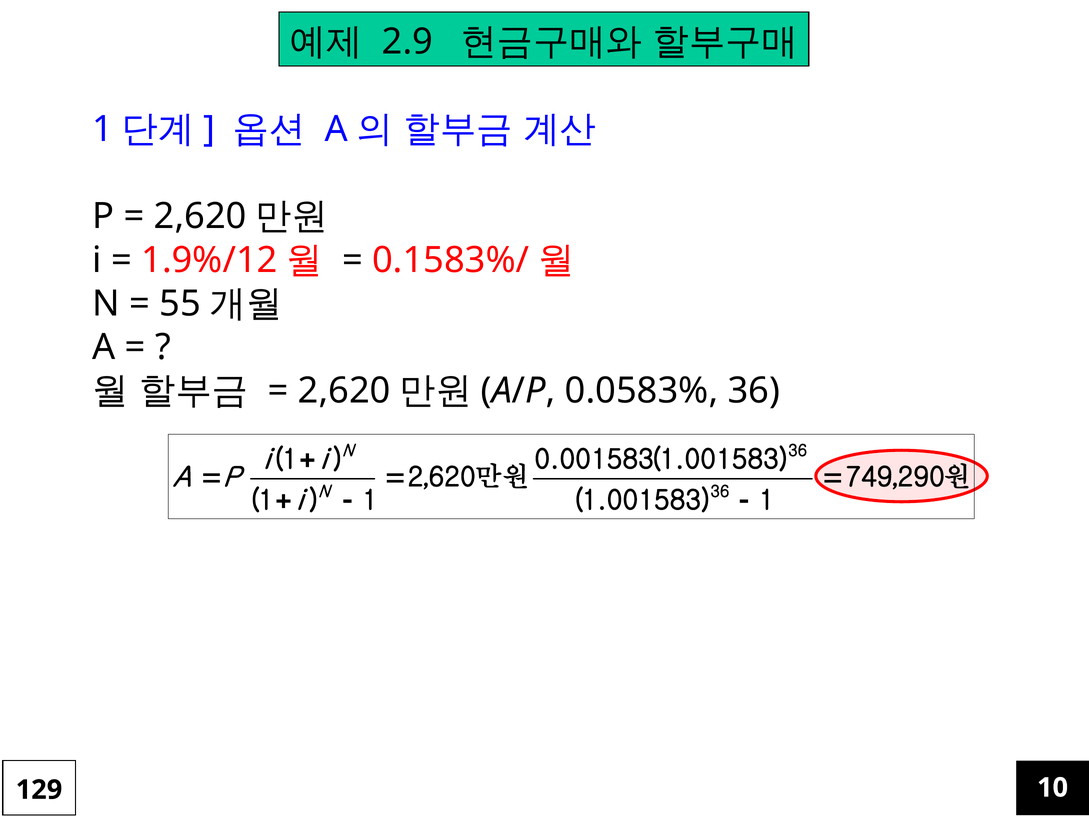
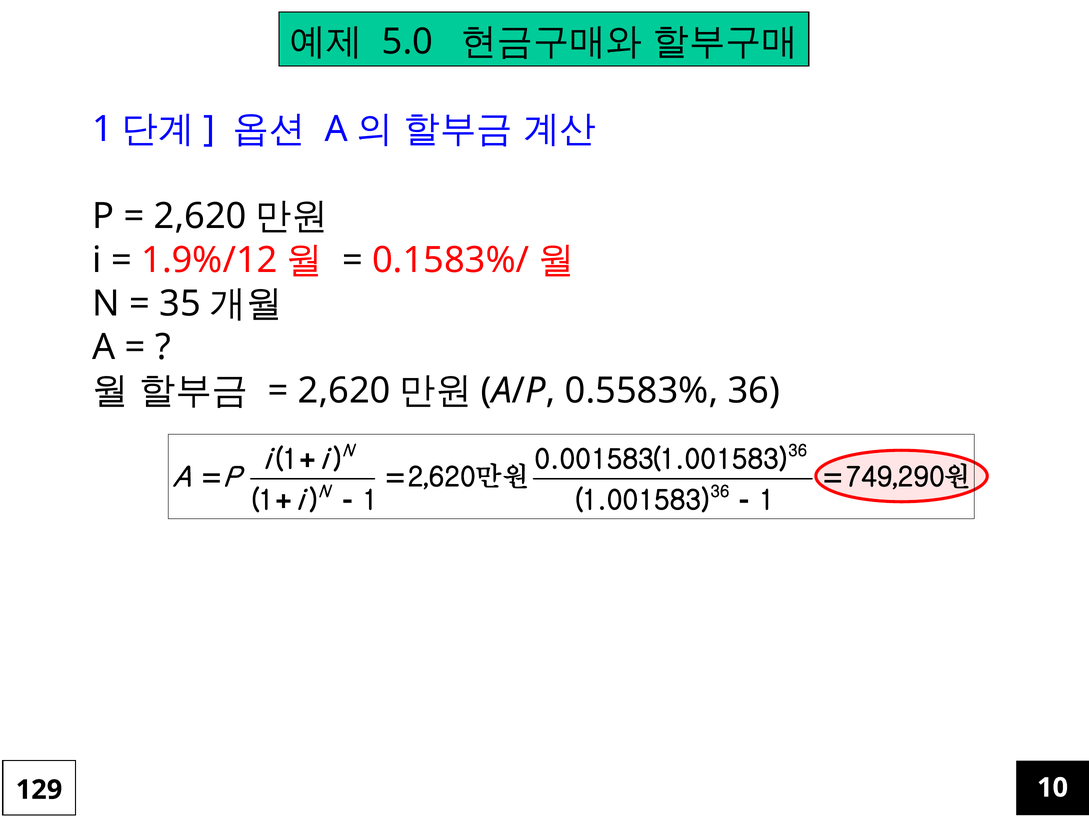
2.9: 2.9 -> 5.0
55: 55 -> 35
0.0583%: 0.0583% -> 0.5583%
